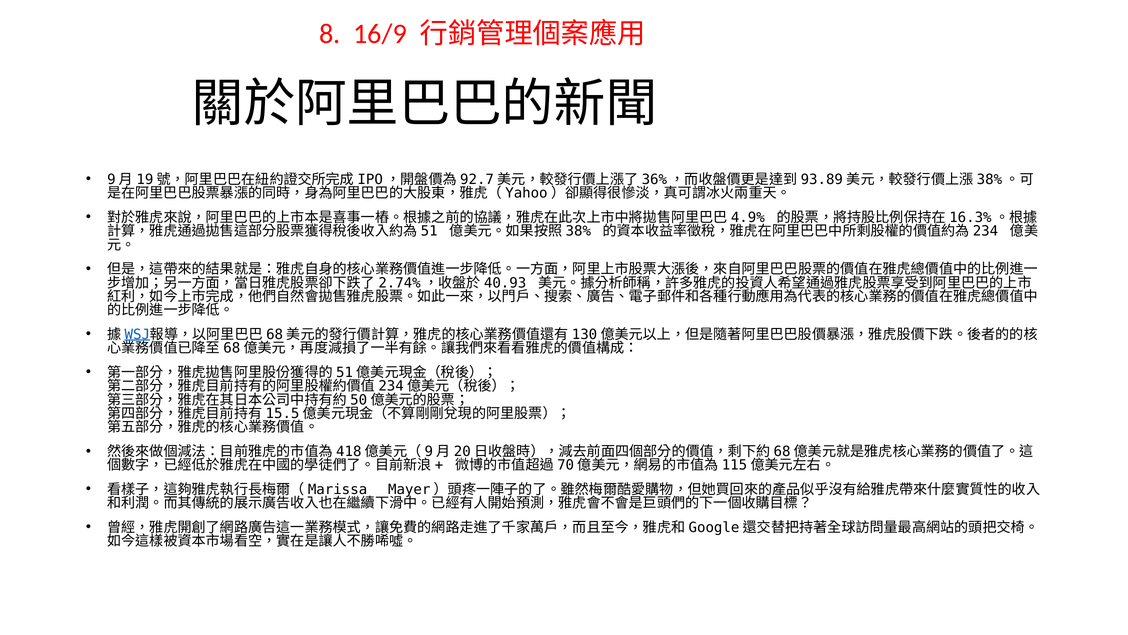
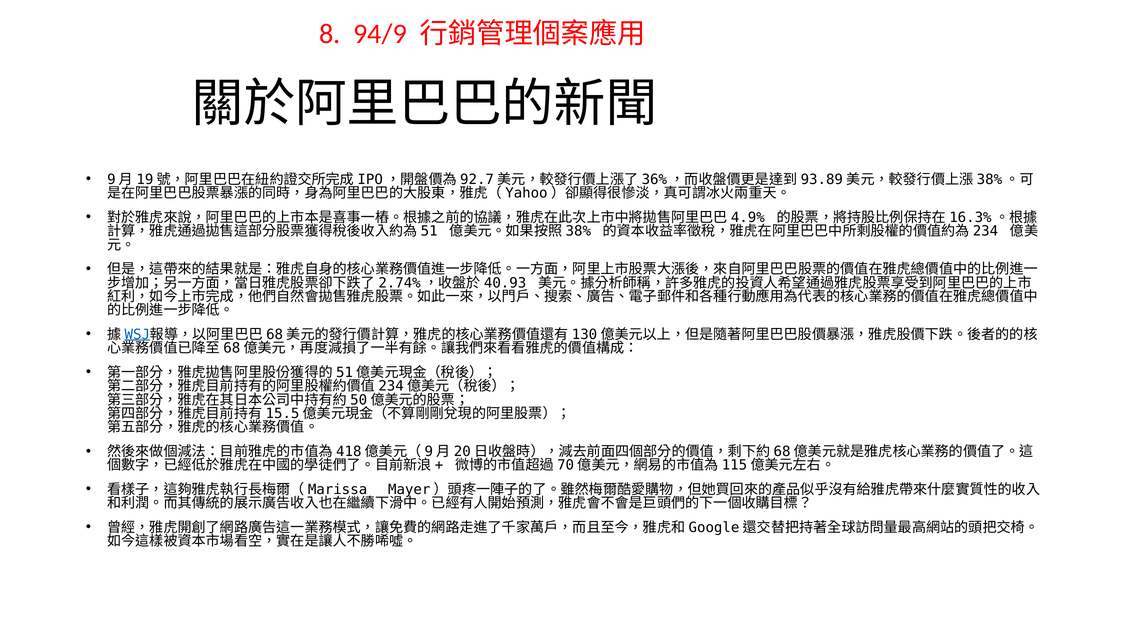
16/9: 16/9 -> 94/9
